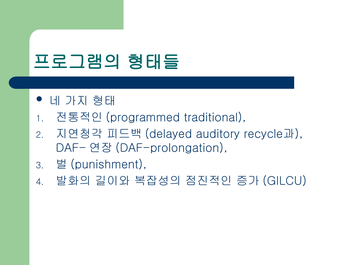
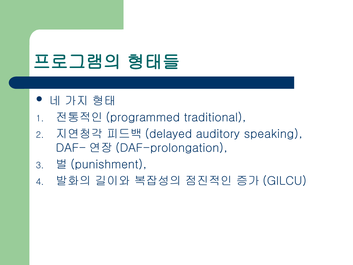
recycle과: recycle과 -> speaking
